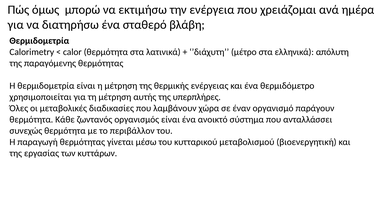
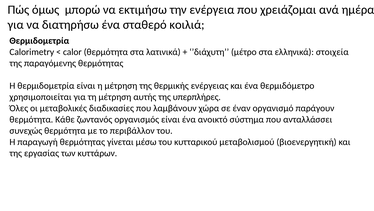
βλάβη: βλάβη -> κοιλιά
απόλυτη: απόλυτη -> στοιχεία
